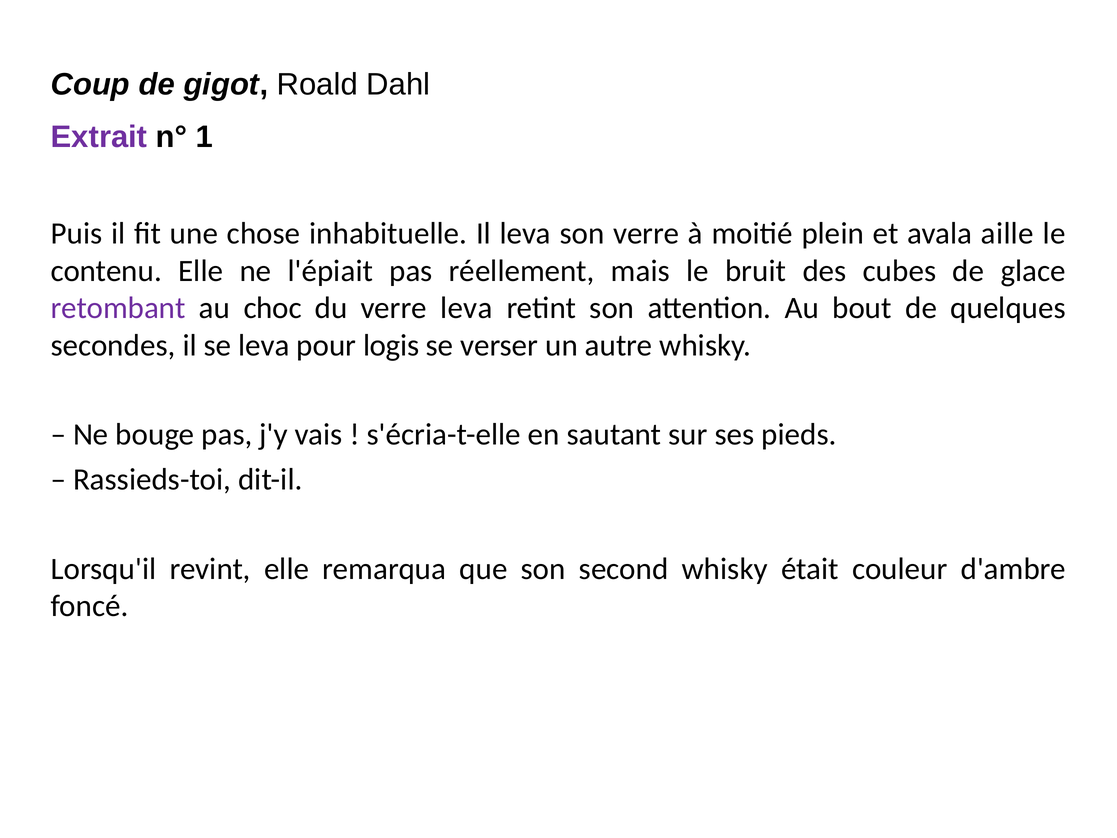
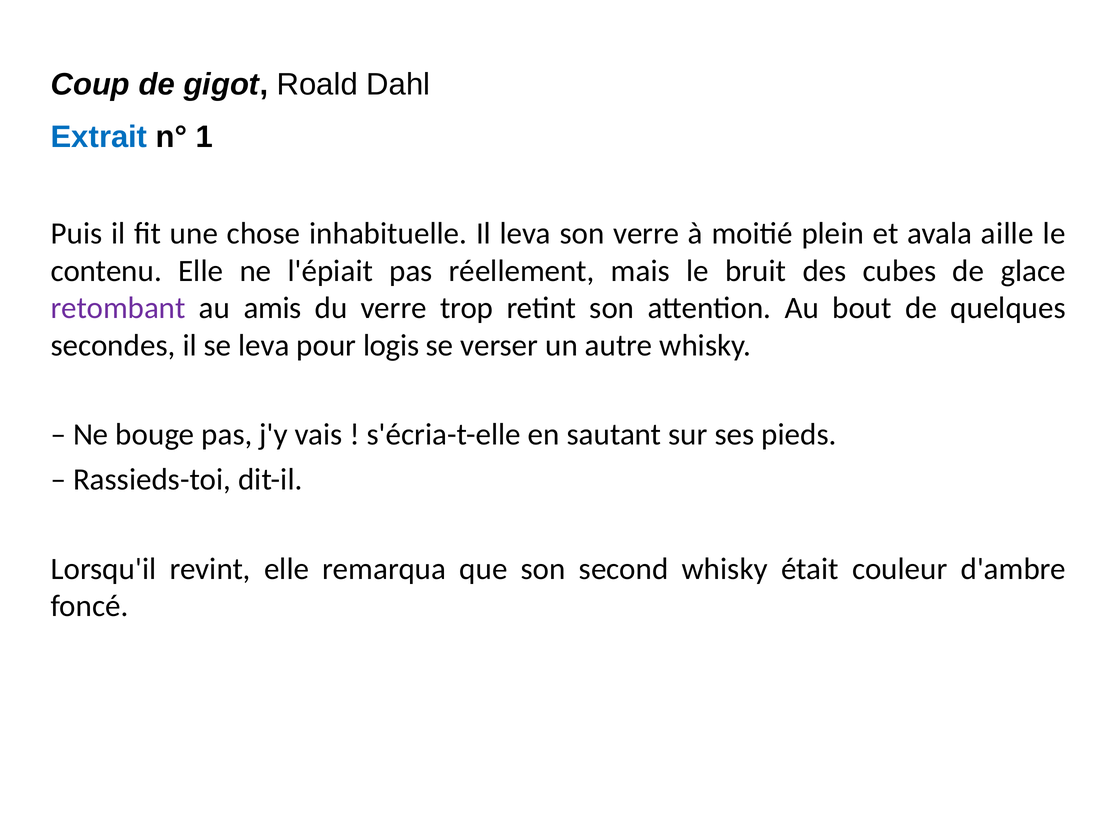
Extrait colour: purple -> blue
choc: choc -> amis
verre leva: leva -> trop
